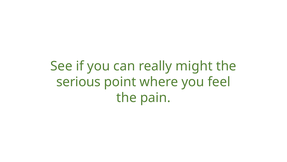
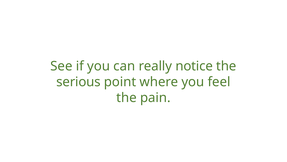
might: might -> notice
